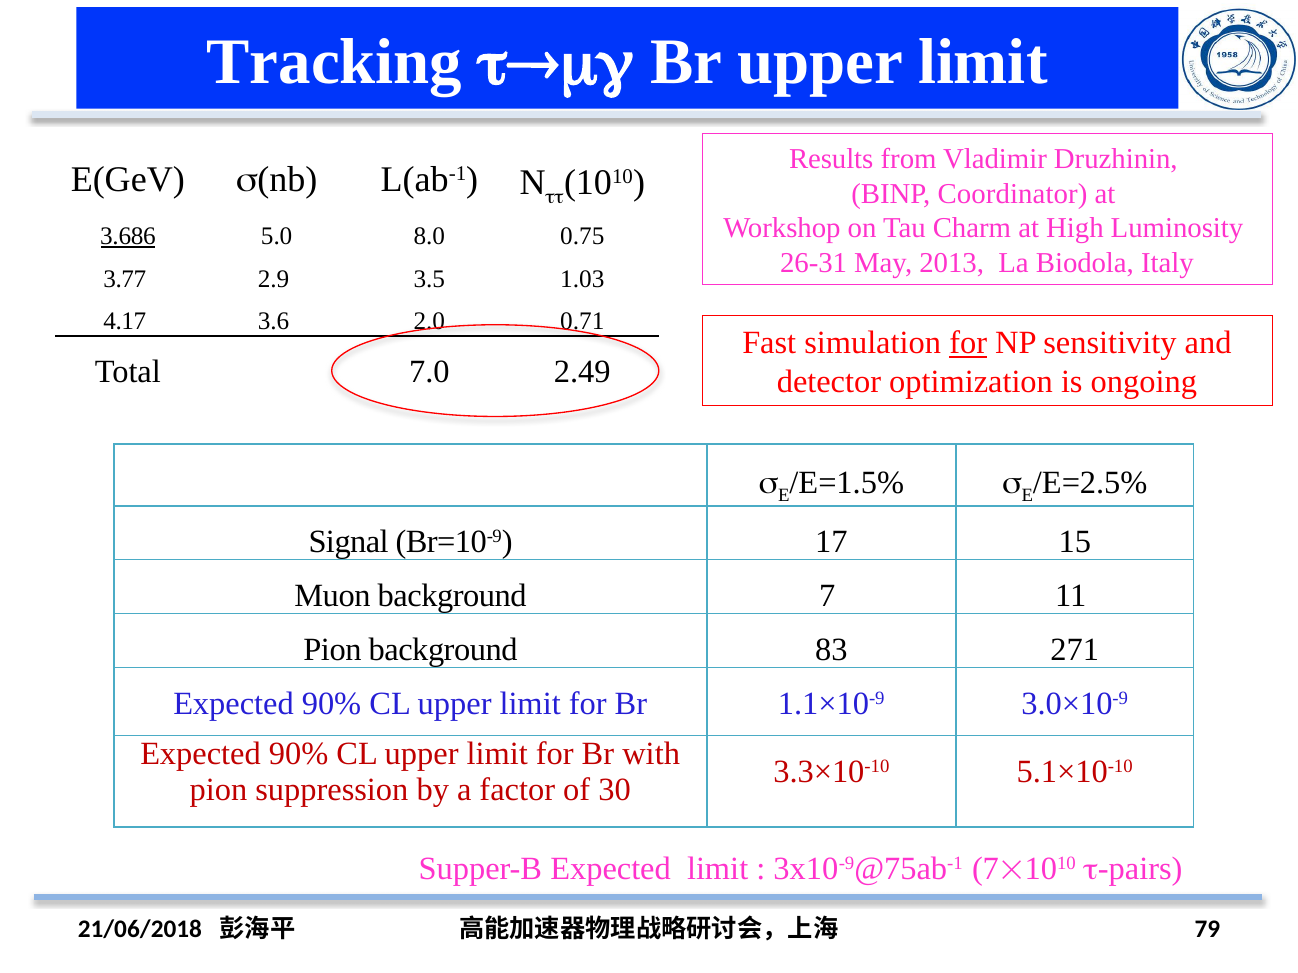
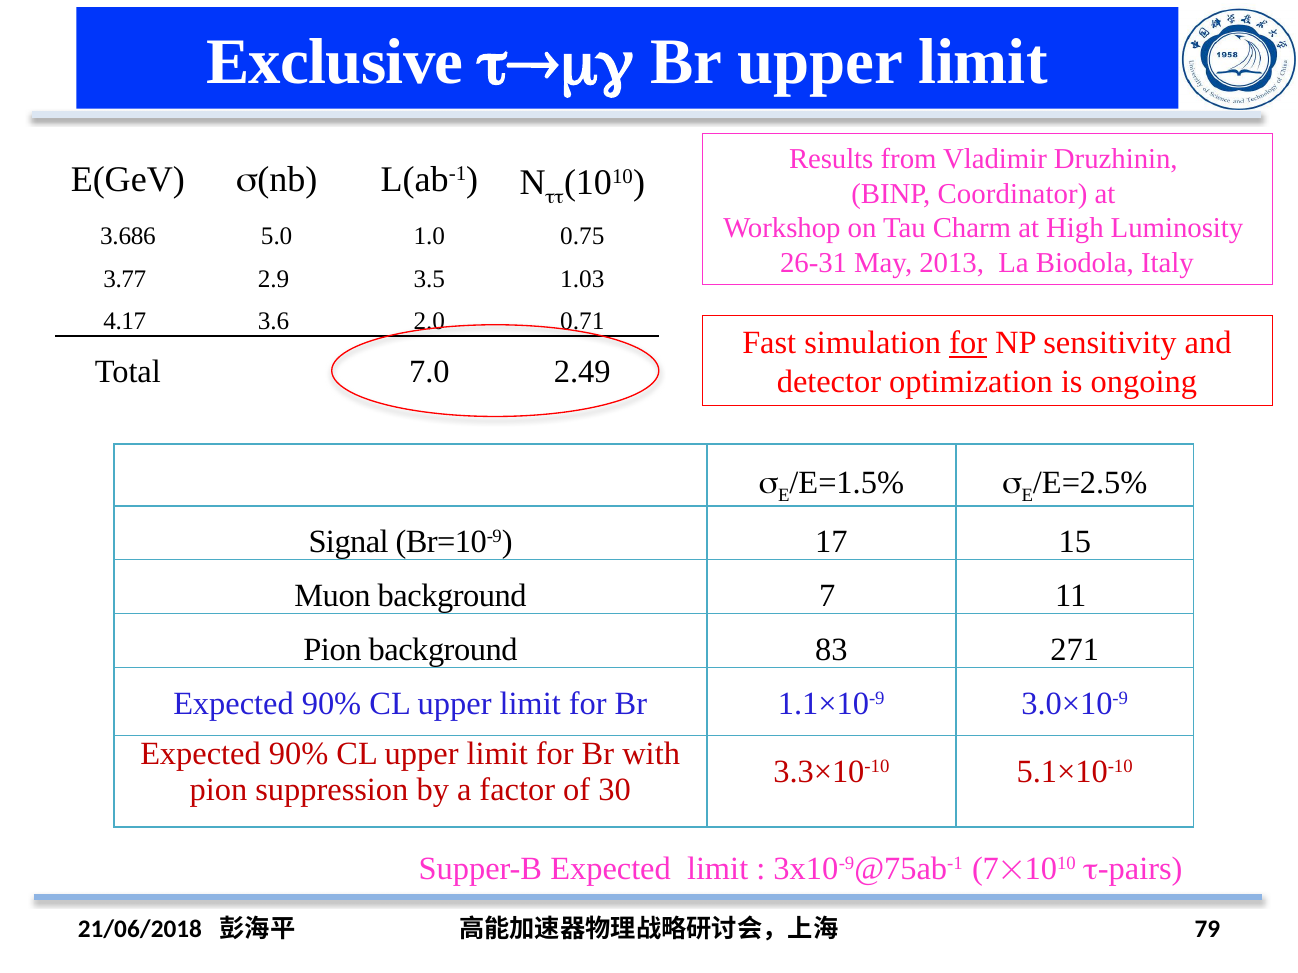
Tracking: Tracking -> Exclusive
3.686 underline: present -> none
8.0: 8.0 -> 1.0
